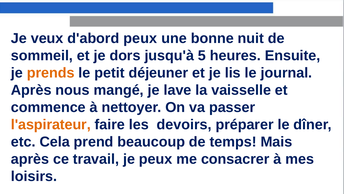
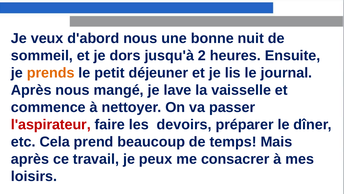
d'abord peux: peux -> nous
5: 5 -> 2
l'aspirateur colour: orange -> red
